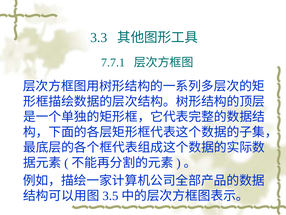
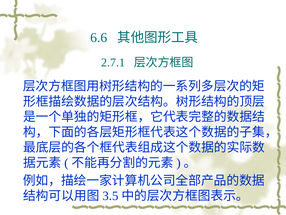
3.3: 3.3 -> 6.6
7.7.1: 7.7.1 -> 2.7.1
